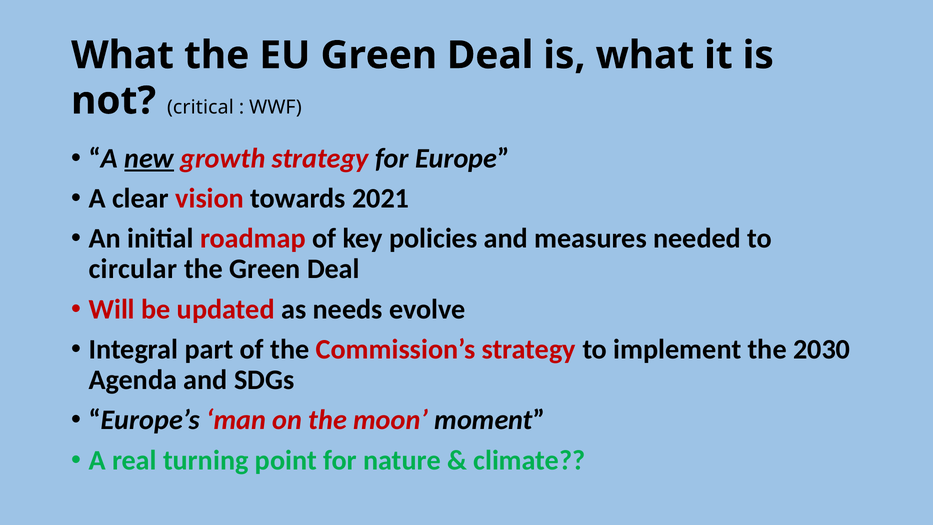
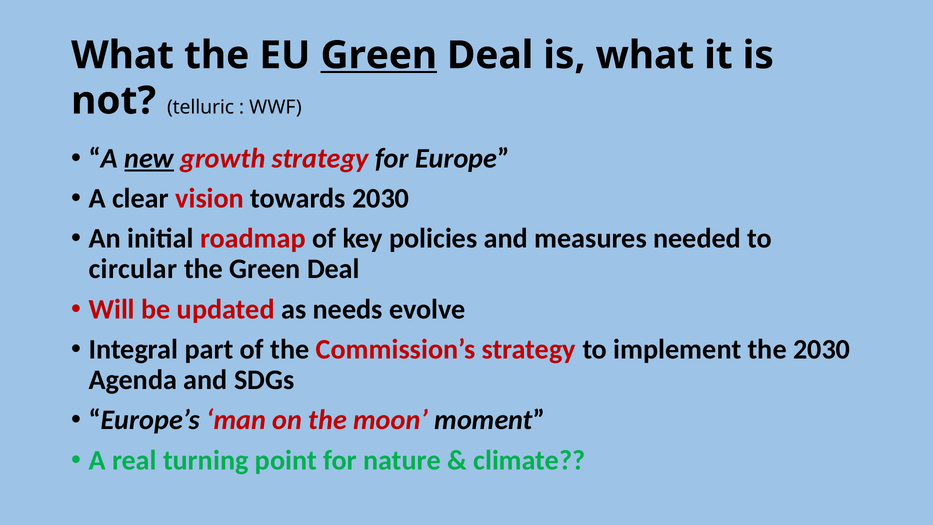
Green at (379, 55) underline: none -> present
critical: critical -> telluric
towards 2021: 2021 -> 2030
